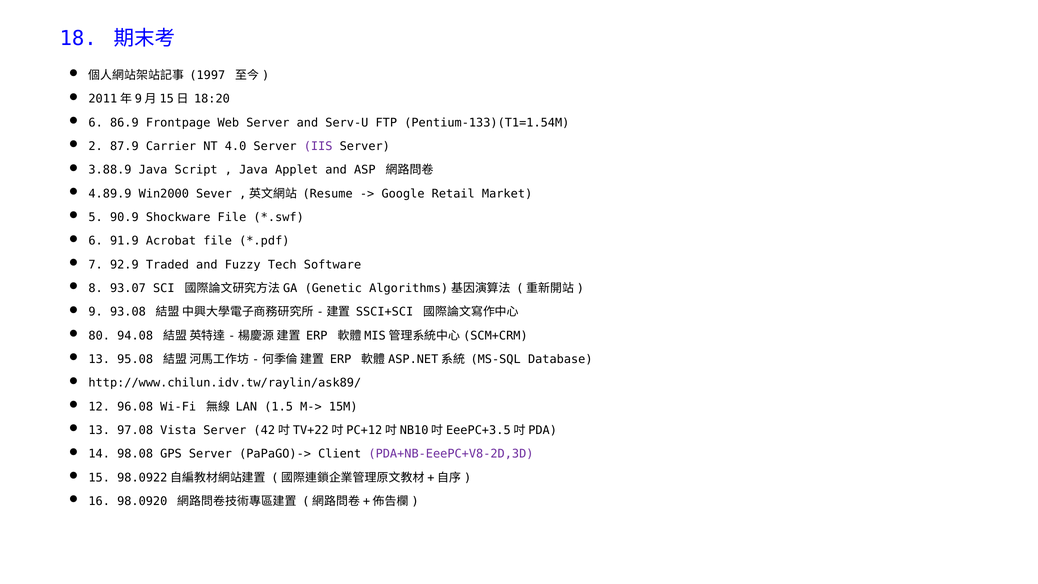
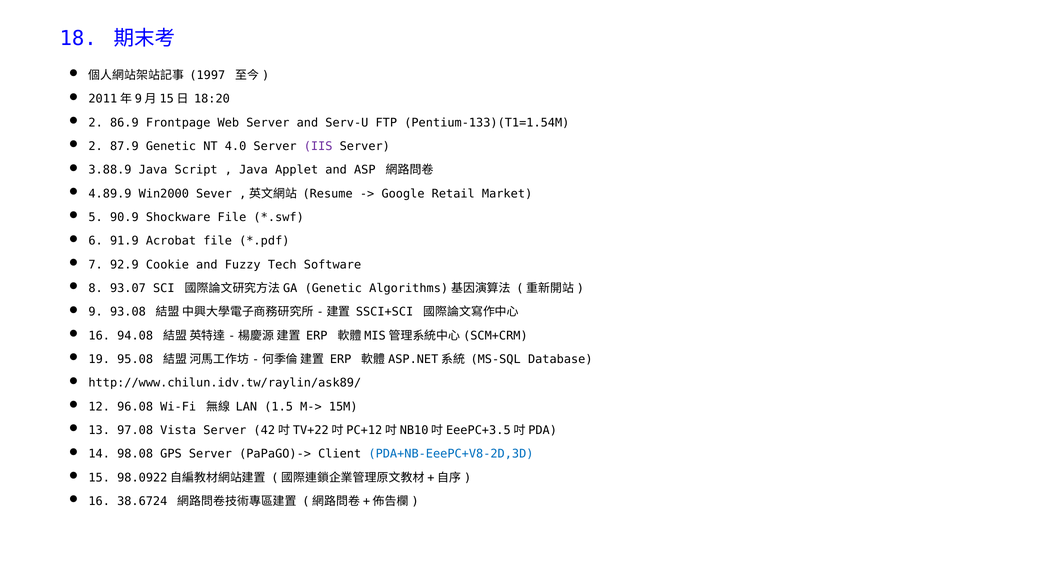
6 at (96, 123): 6 -> 2
87.9 Carrier: Carrier -> Genetic
Traded: Traded -> Cookie
80 at (99, 336): 80 -> 16
13 at (99, 359): 13 -> 19
PDA+NB-EeePC+V8-2D,3D colour: purple -> blue
98.0920: 98.0920 -> 38.6724
